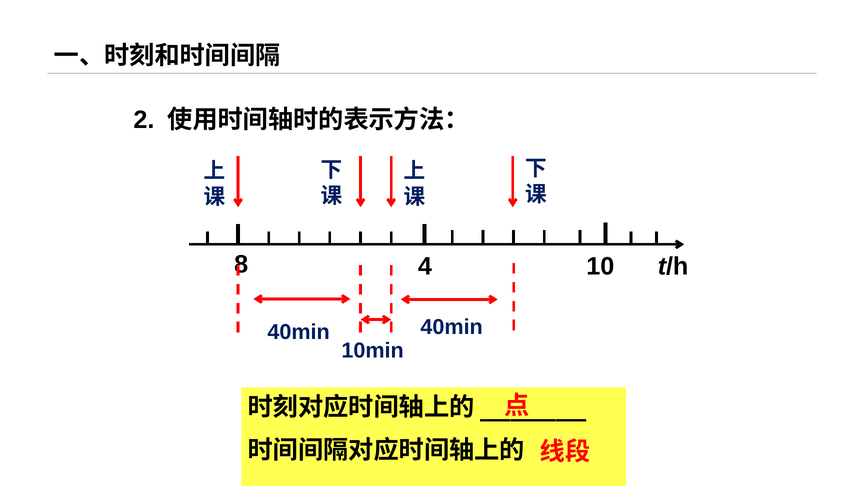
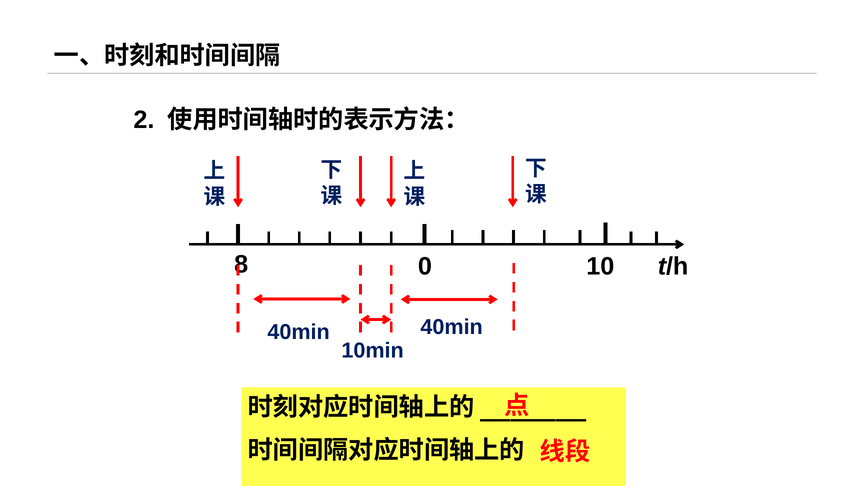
4: 4 -> 0
